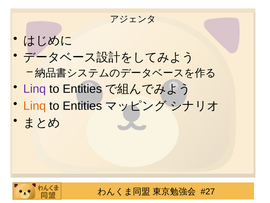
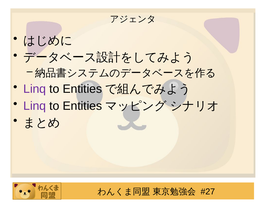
Linq at (35, 106) colour: orange -> purple
